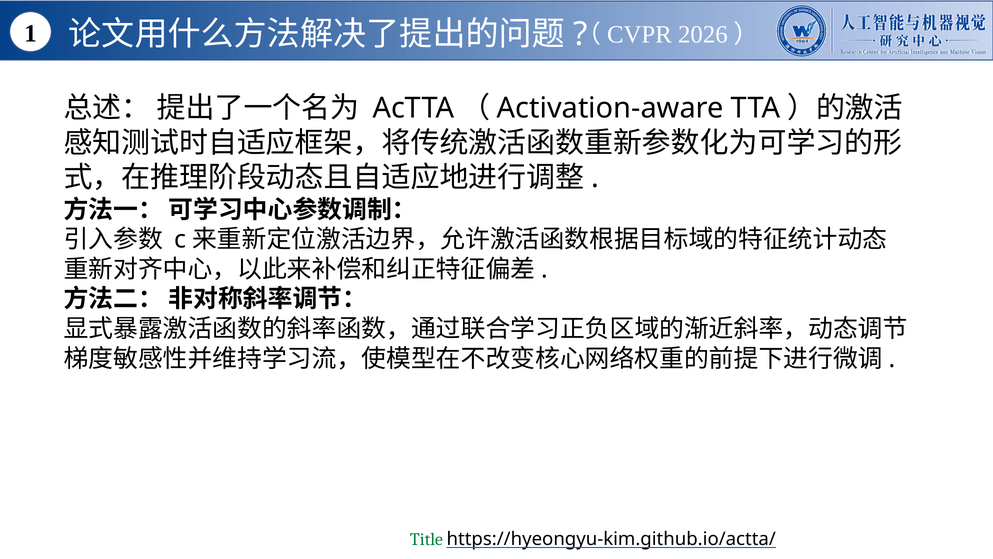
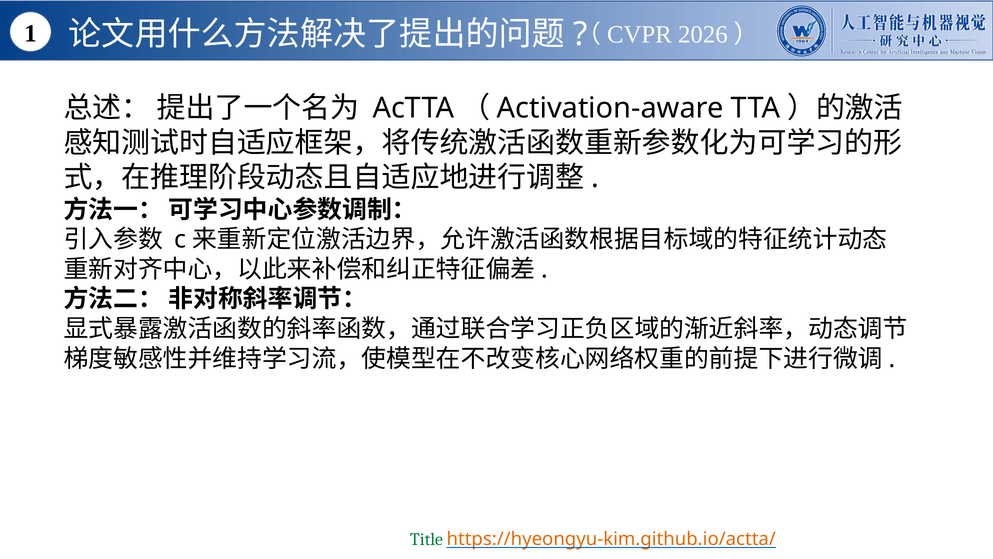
https://hyeongyu-kim.github.io/actta/ colour: black -> orange
